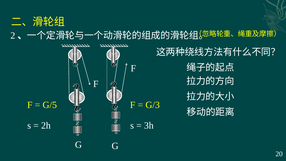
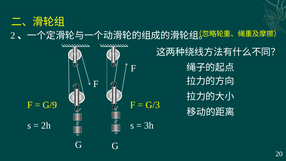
G/5: G/5 -> G/9
